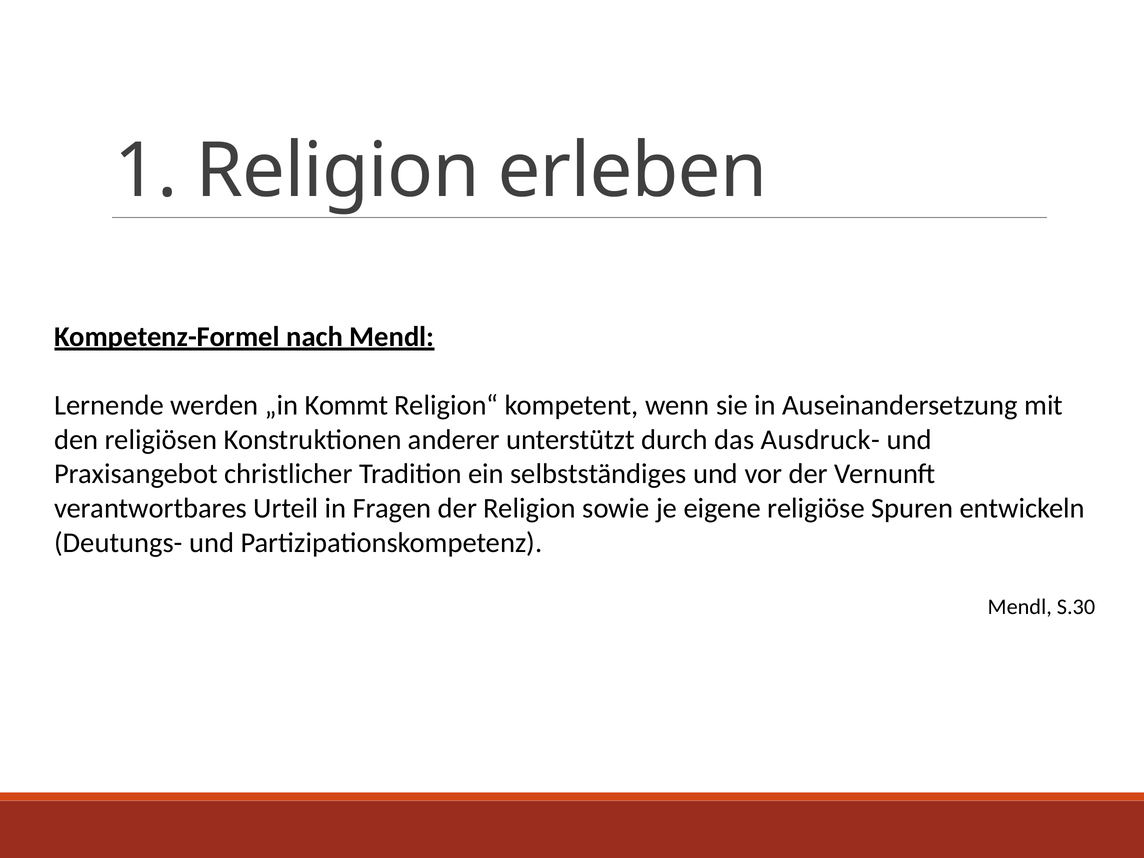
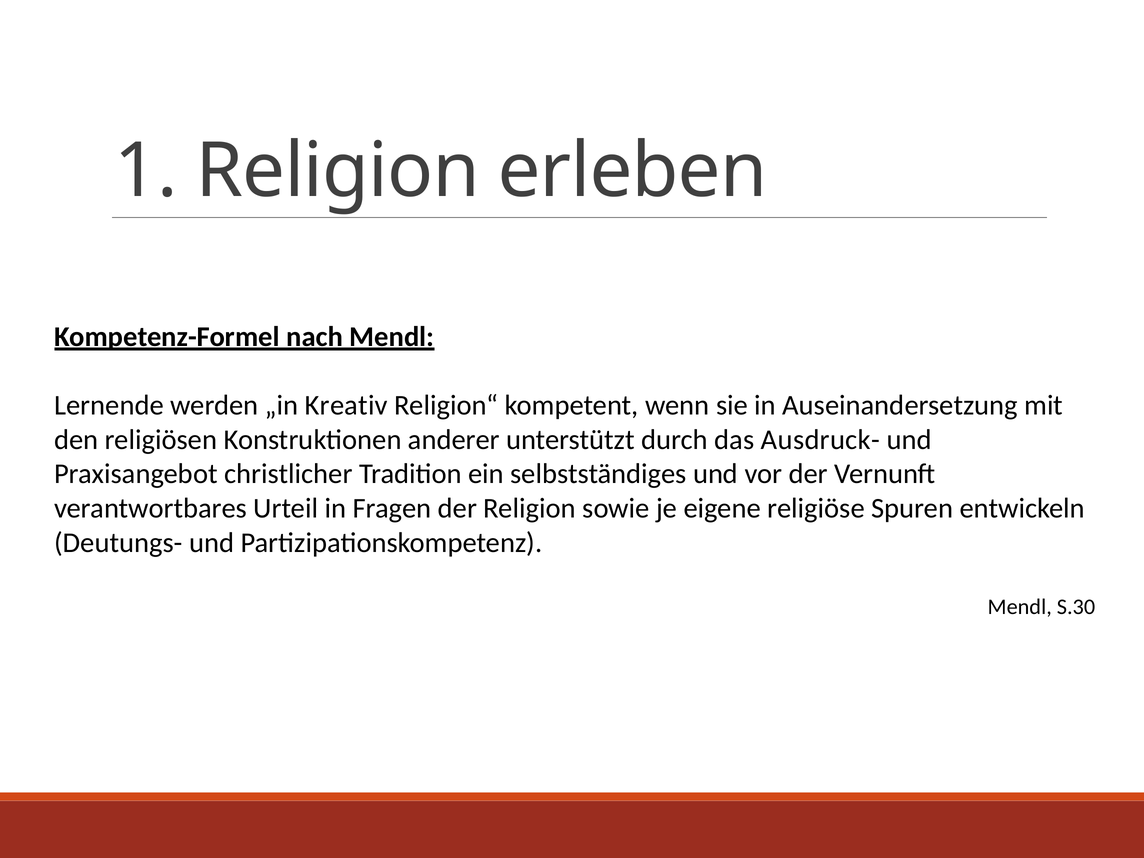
Kommt: Kommt -> Kreativ
